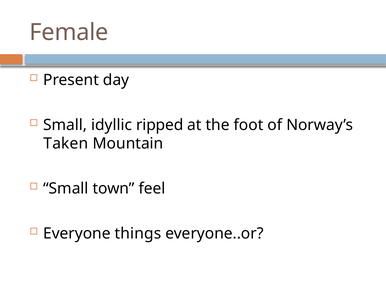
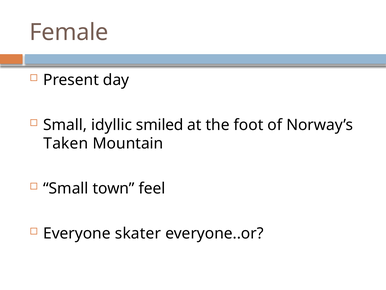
ripped: ripped -> smiled
things: things -> skater
